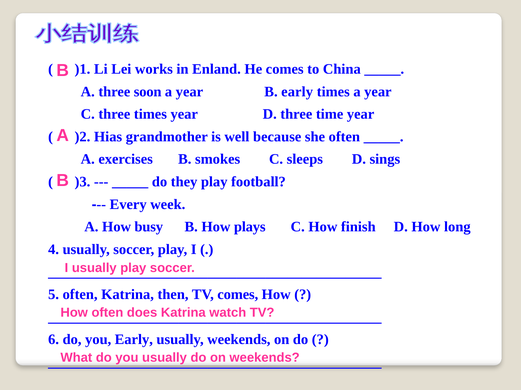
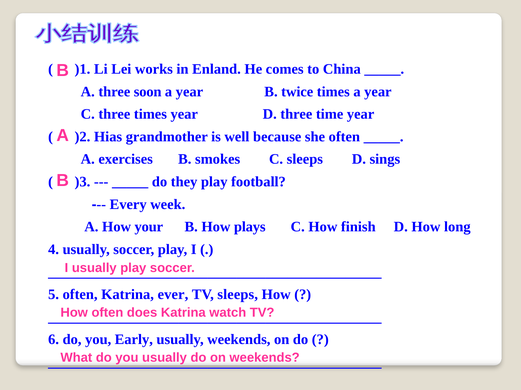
B early: early -> twice
busy: busy -> your
then: then -> ever
TV comes: comes -> sleeps
